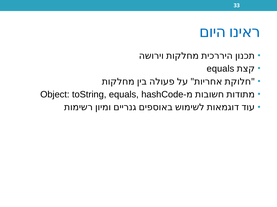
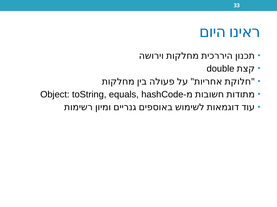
equals at (220, 69): equals -> double
